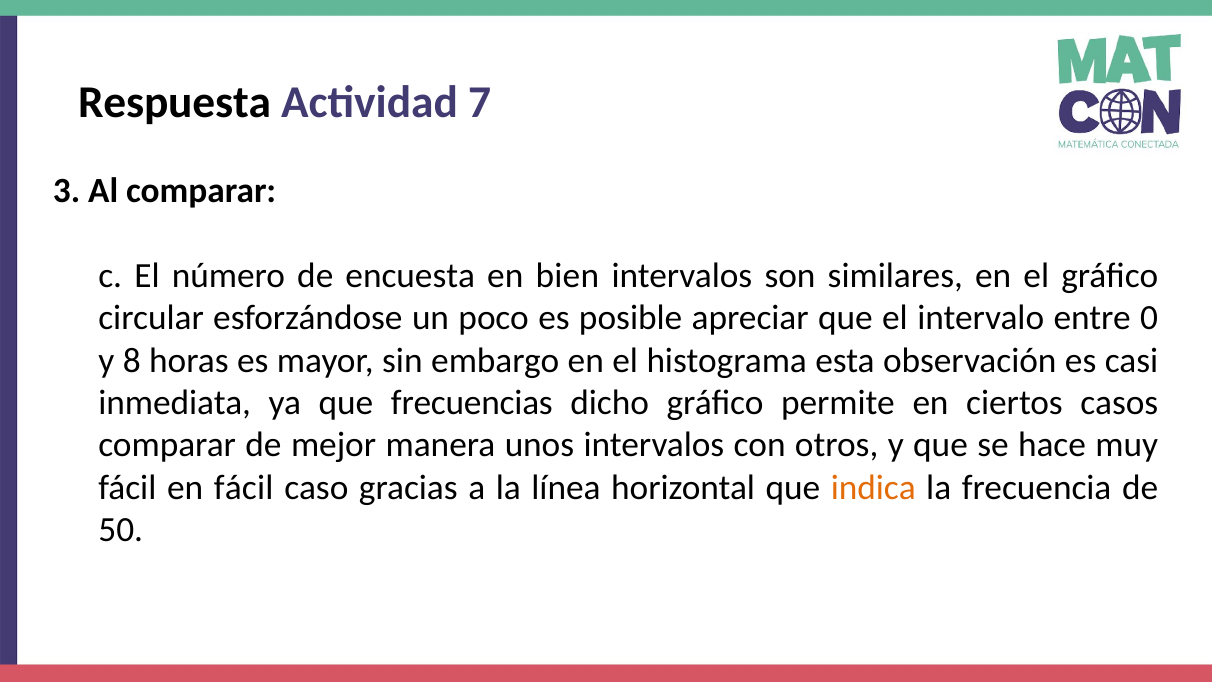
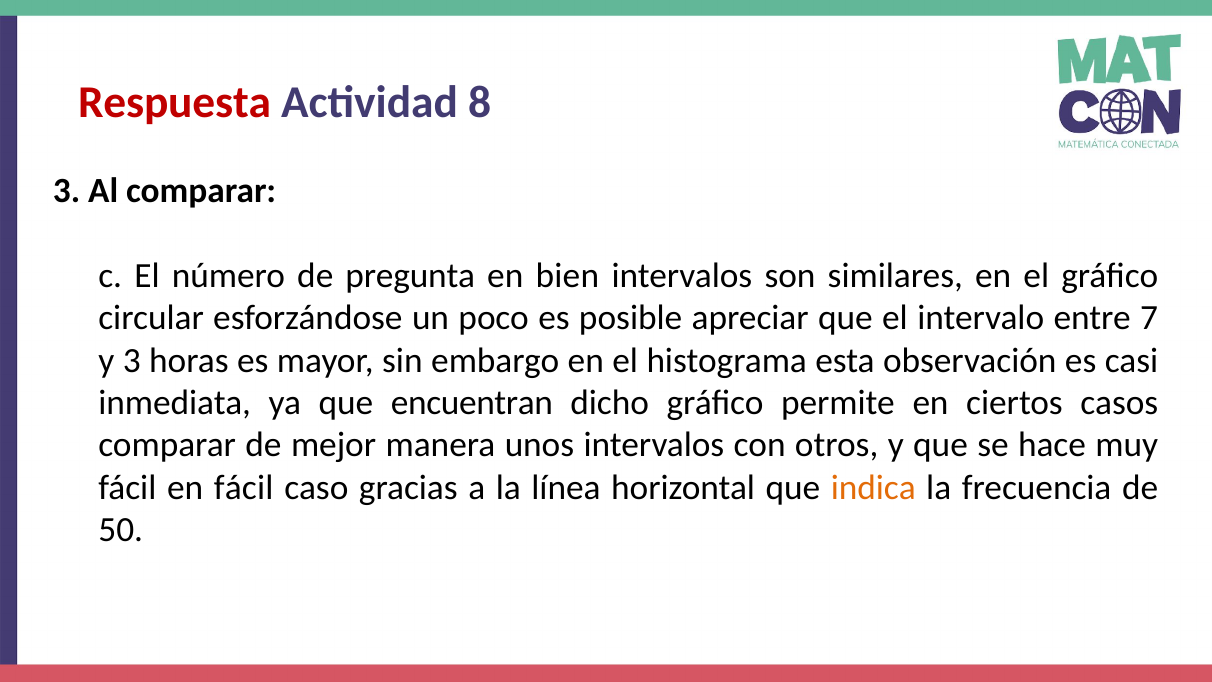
Respuesta colour: black -> red
7: 7 -> 8
encuesta: encuesta -> pregunta
0: 0 -> 7
y 8: 8 -> 3
frecuencias: frecuencias -> encuentran
